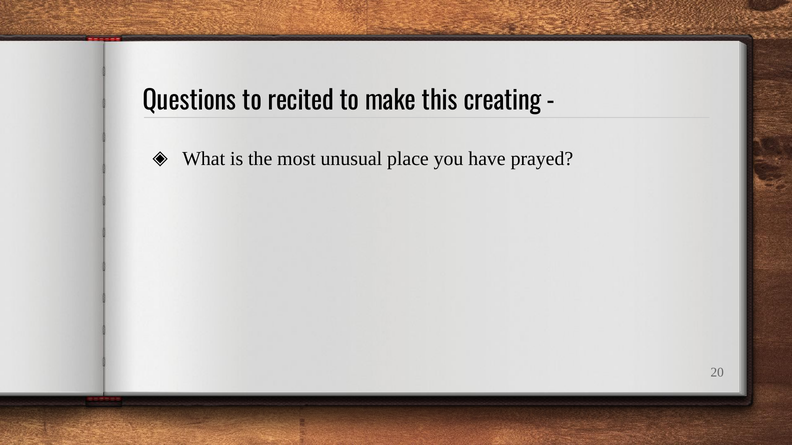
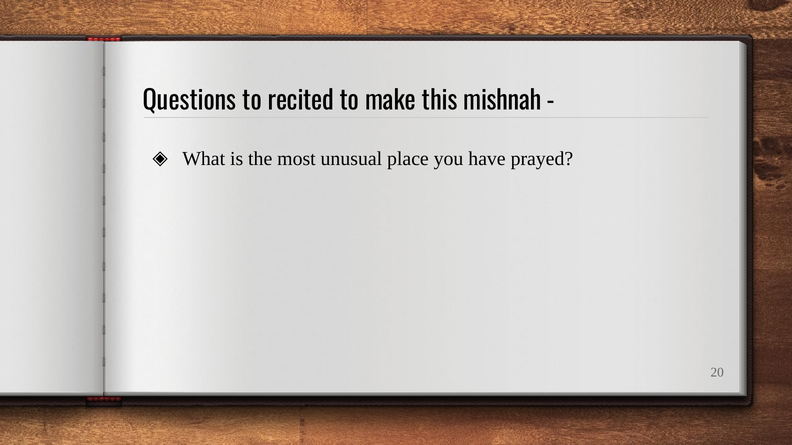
creating: creating -> mishnah
